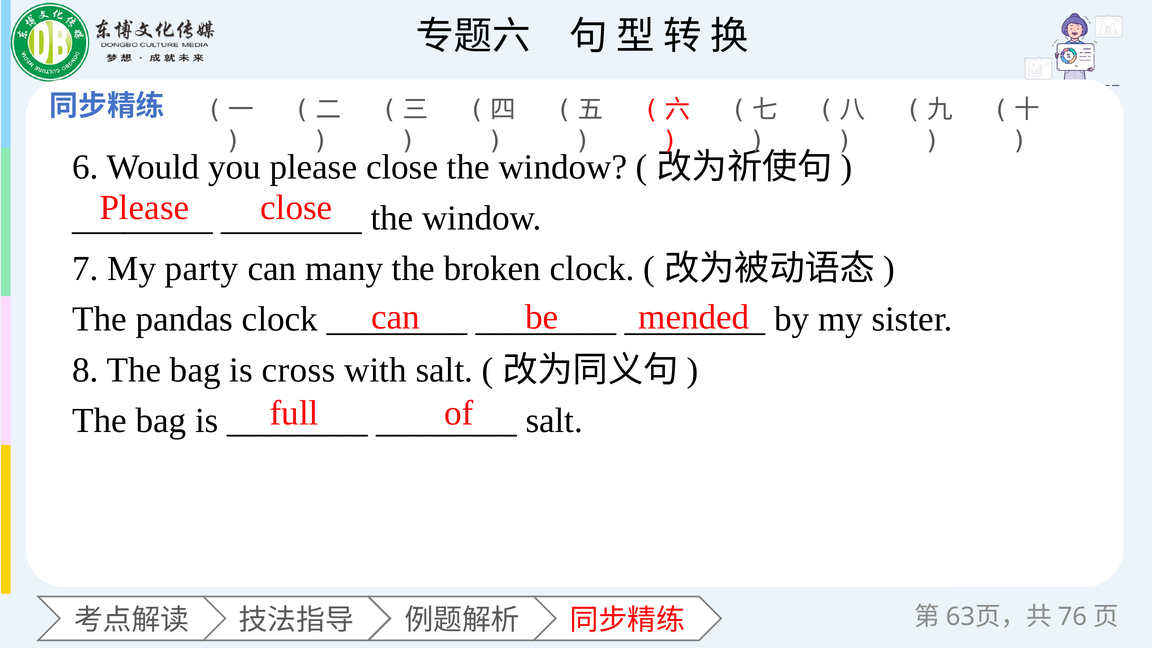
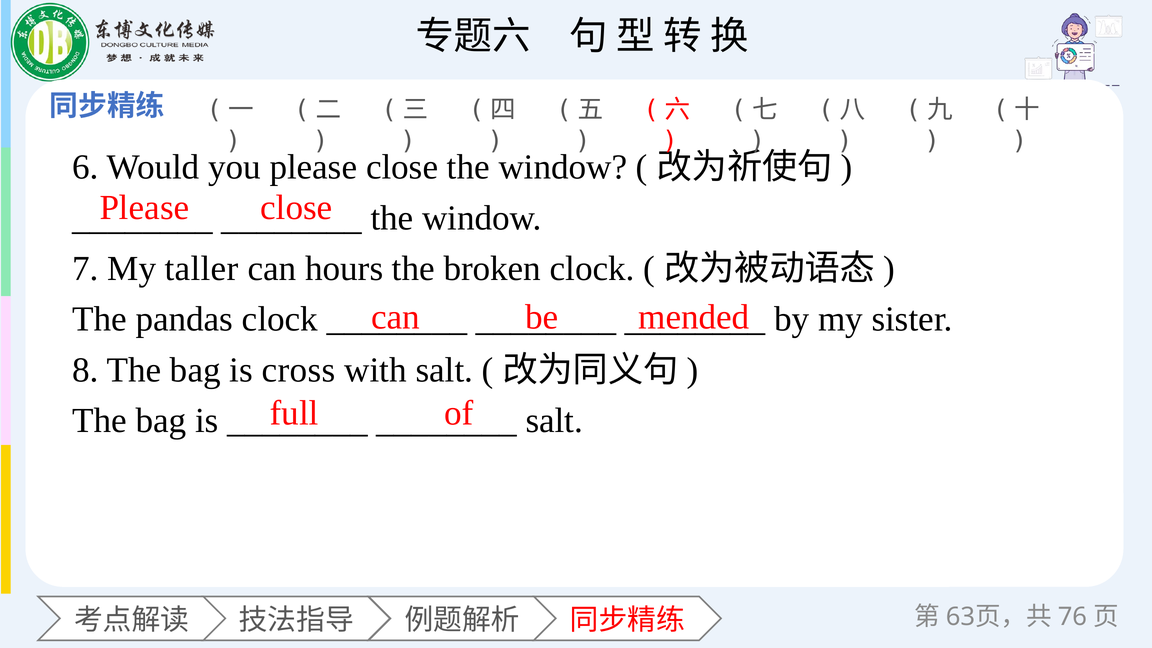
party: party -> taller
many: many -> hours
